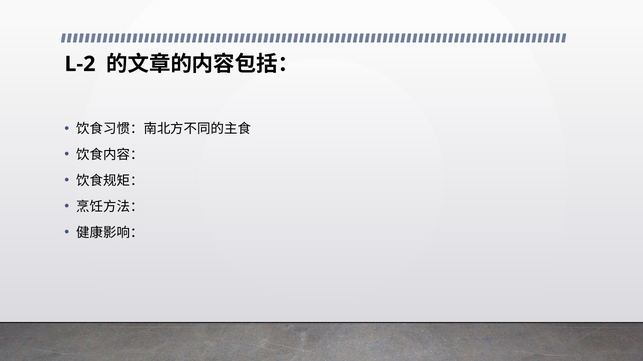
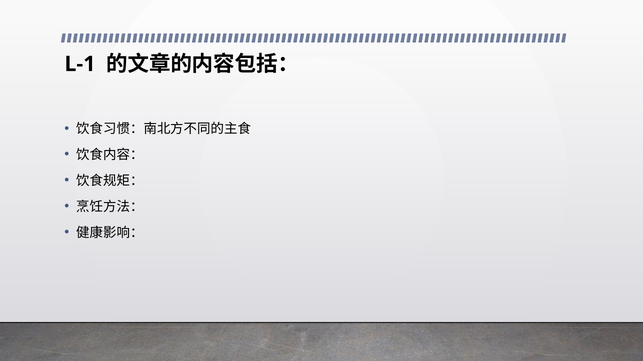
L-2: L-2 -> L-1
